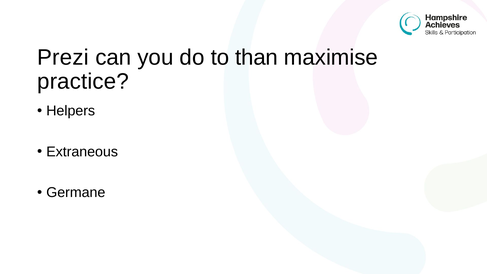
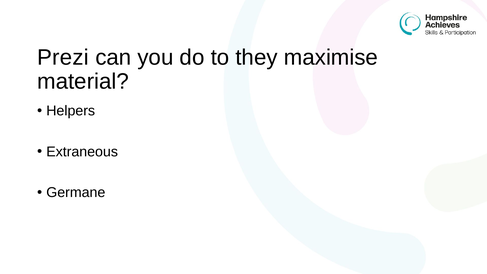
than: than -> they
practice: practice -> material
